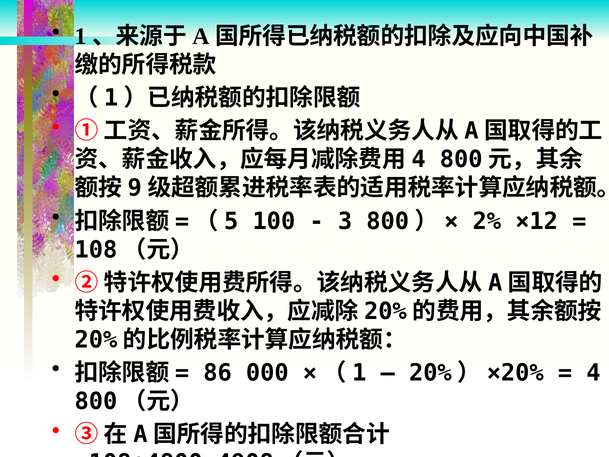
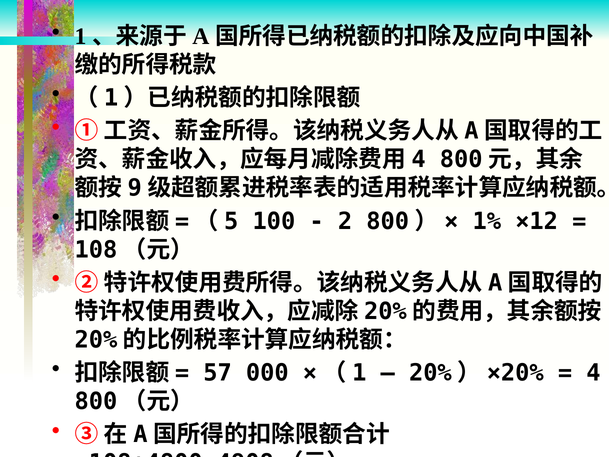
3: 3 -> 2
2%: 2% -> 1%
86: 86 -> 57
